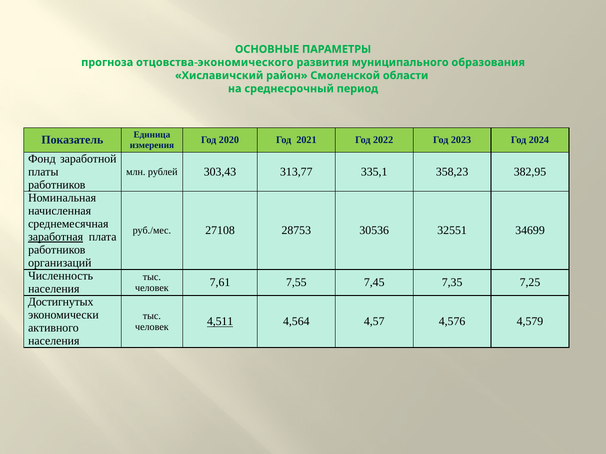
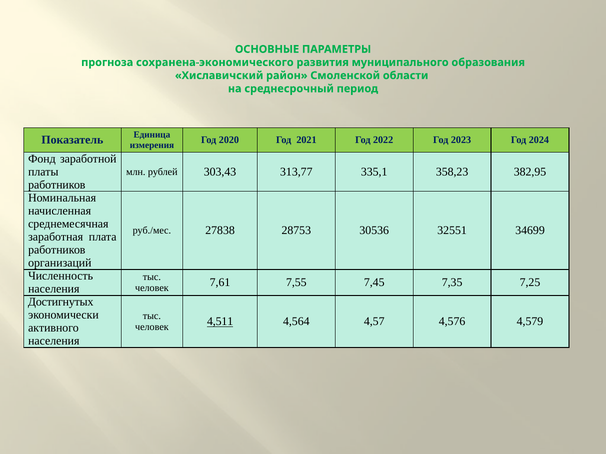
отцовства-экономического: отцовства-экономического -> сохранена-экономического
27108: 27108 -> 27838
заработная underline: present -> none
